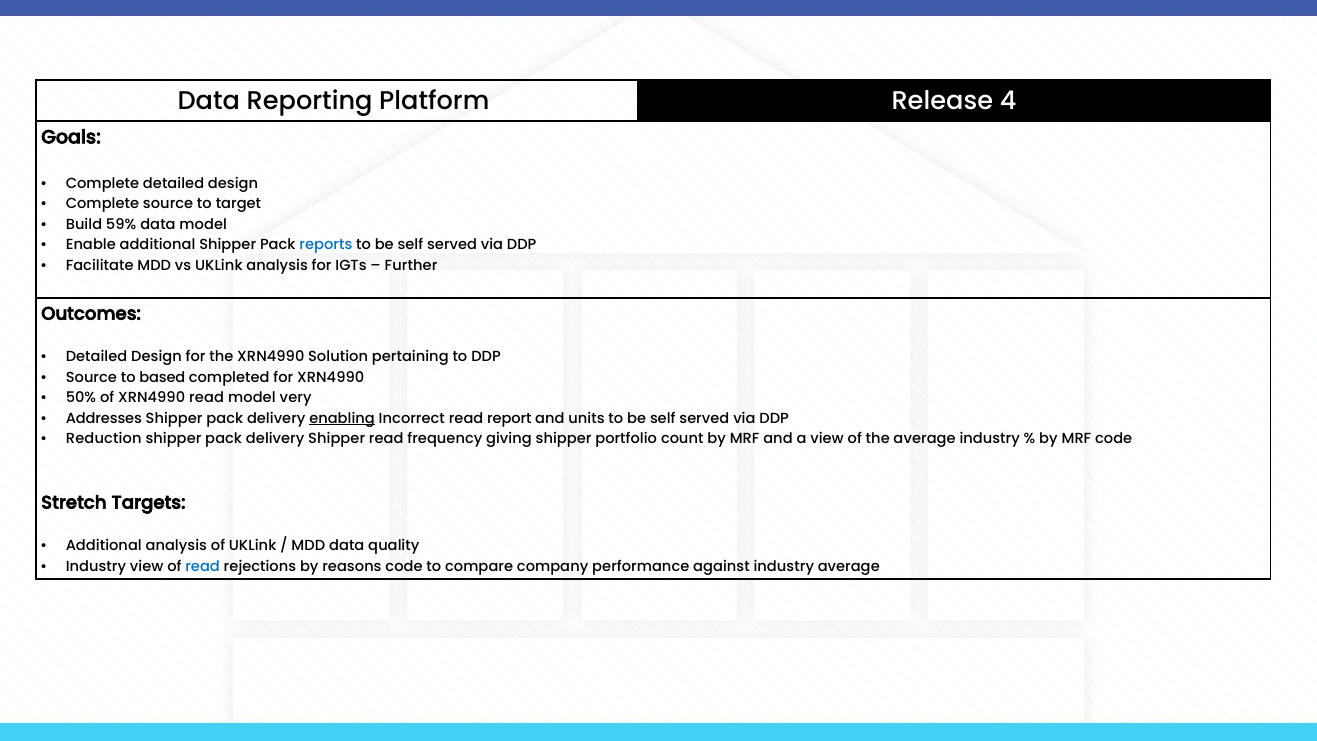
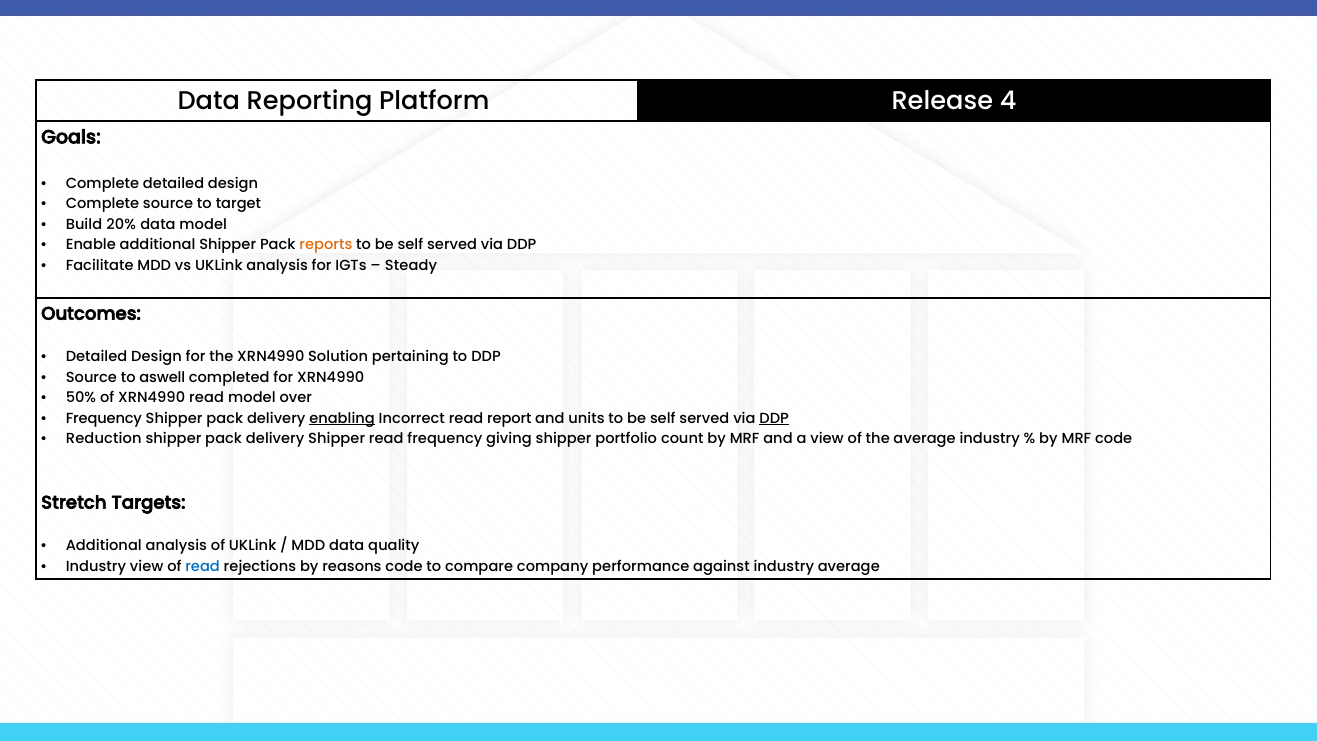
59%: 59% -> 20%
reports colour: blue -> orange
Further: Further -> Steady
based: based -> aswell
very: very -> over
Addresses at (104, 418): Addresses -> Frequency
DDP at (774, 418) underline: none -> present
